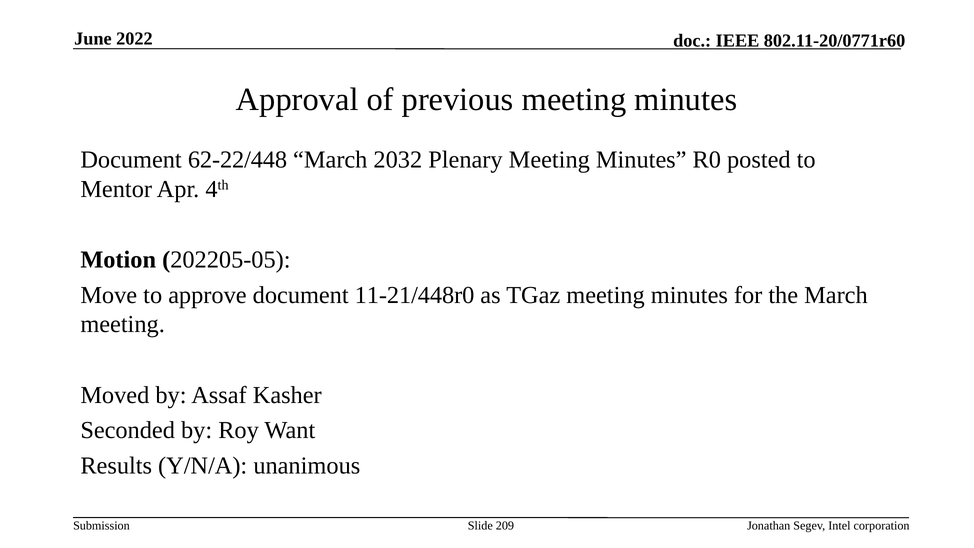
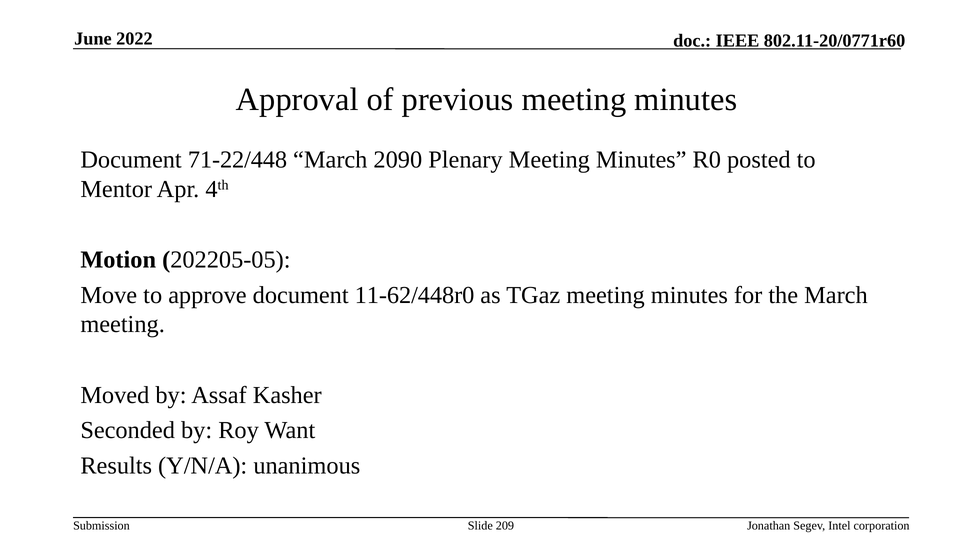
62-22/448: 62-22/448 -> 71-22/448
2032: 2032 -> 2090
11-21/448r0: 11-21/448r0 -> 11-62/448r0
